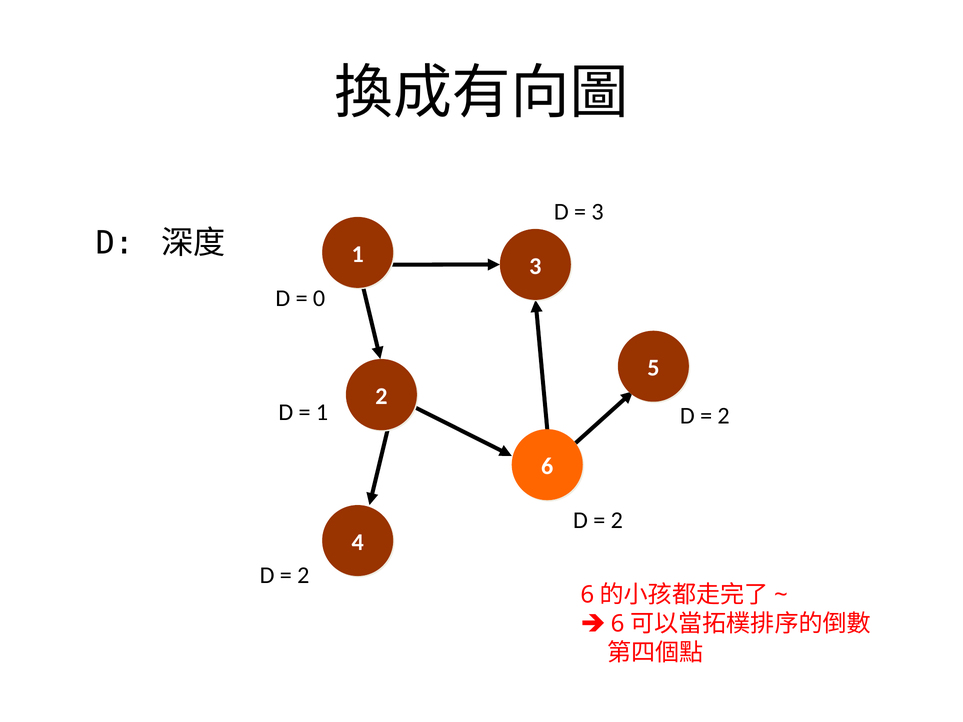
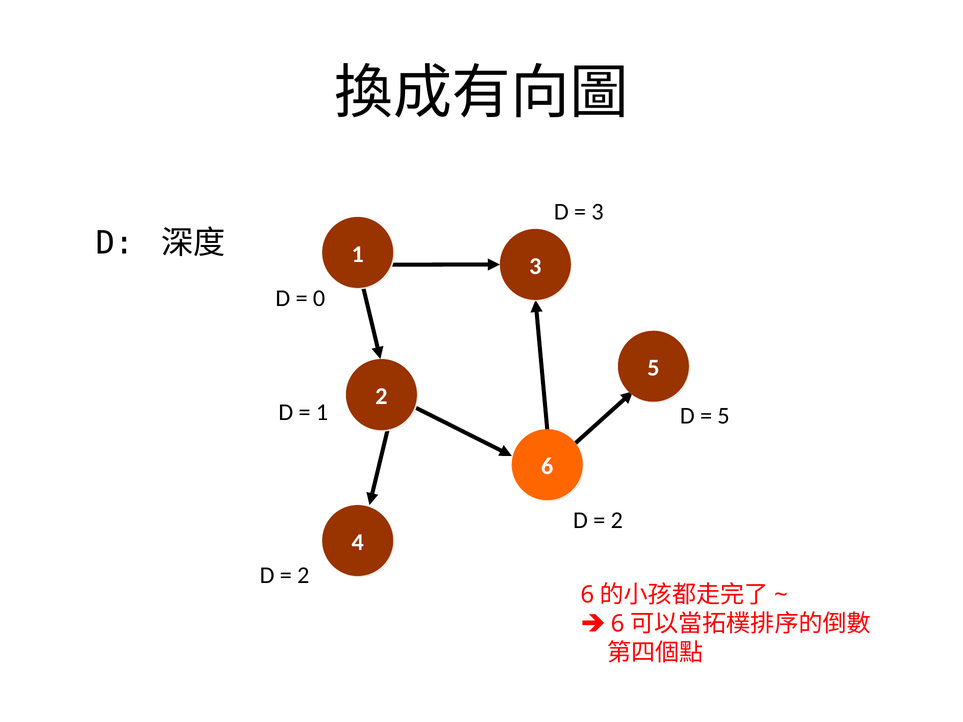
2 at (724, 416): 2 -> 5
